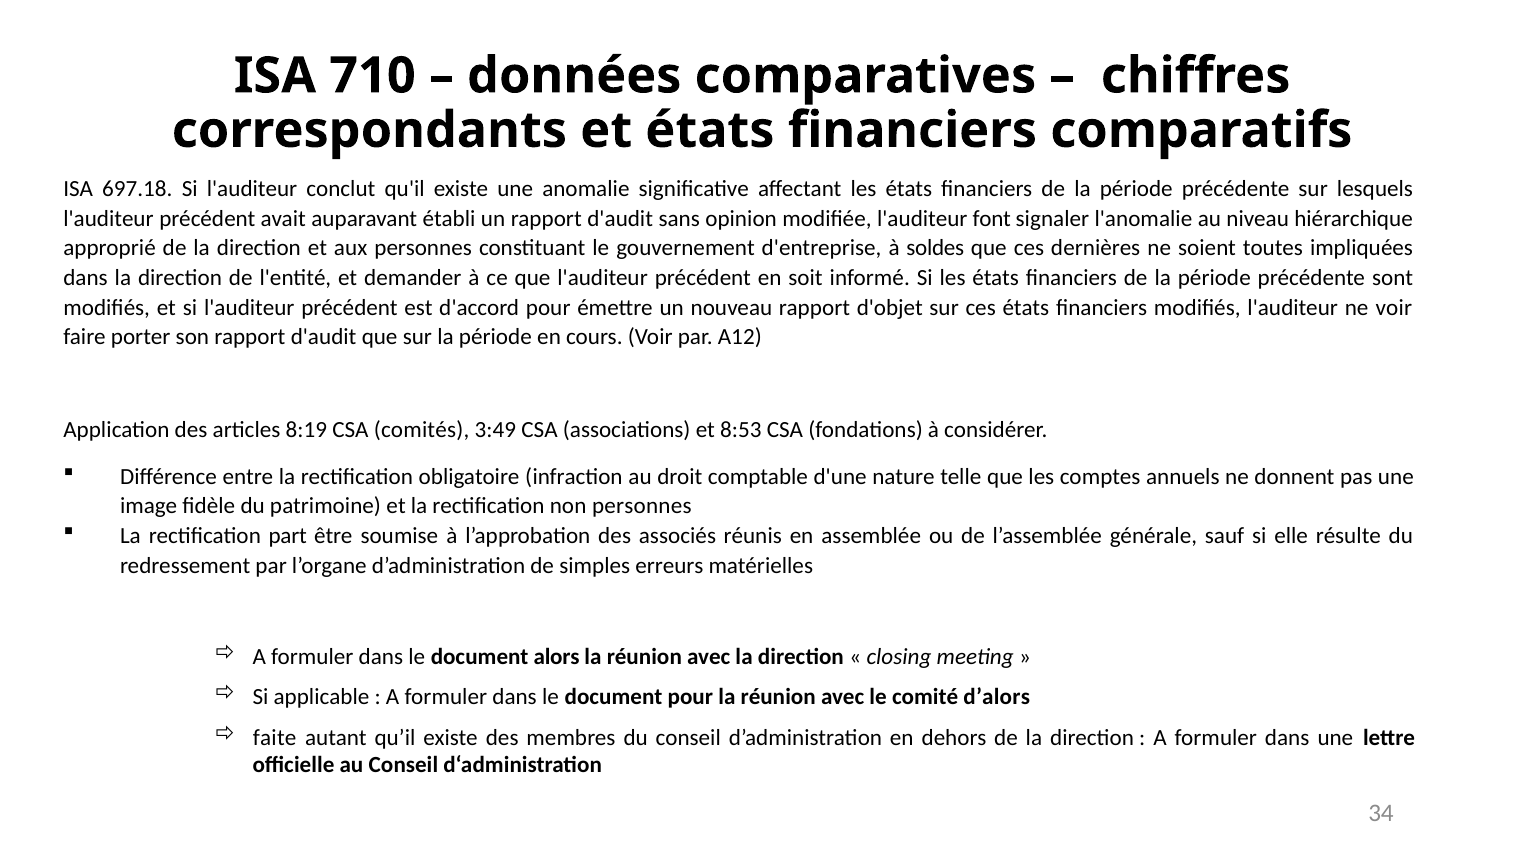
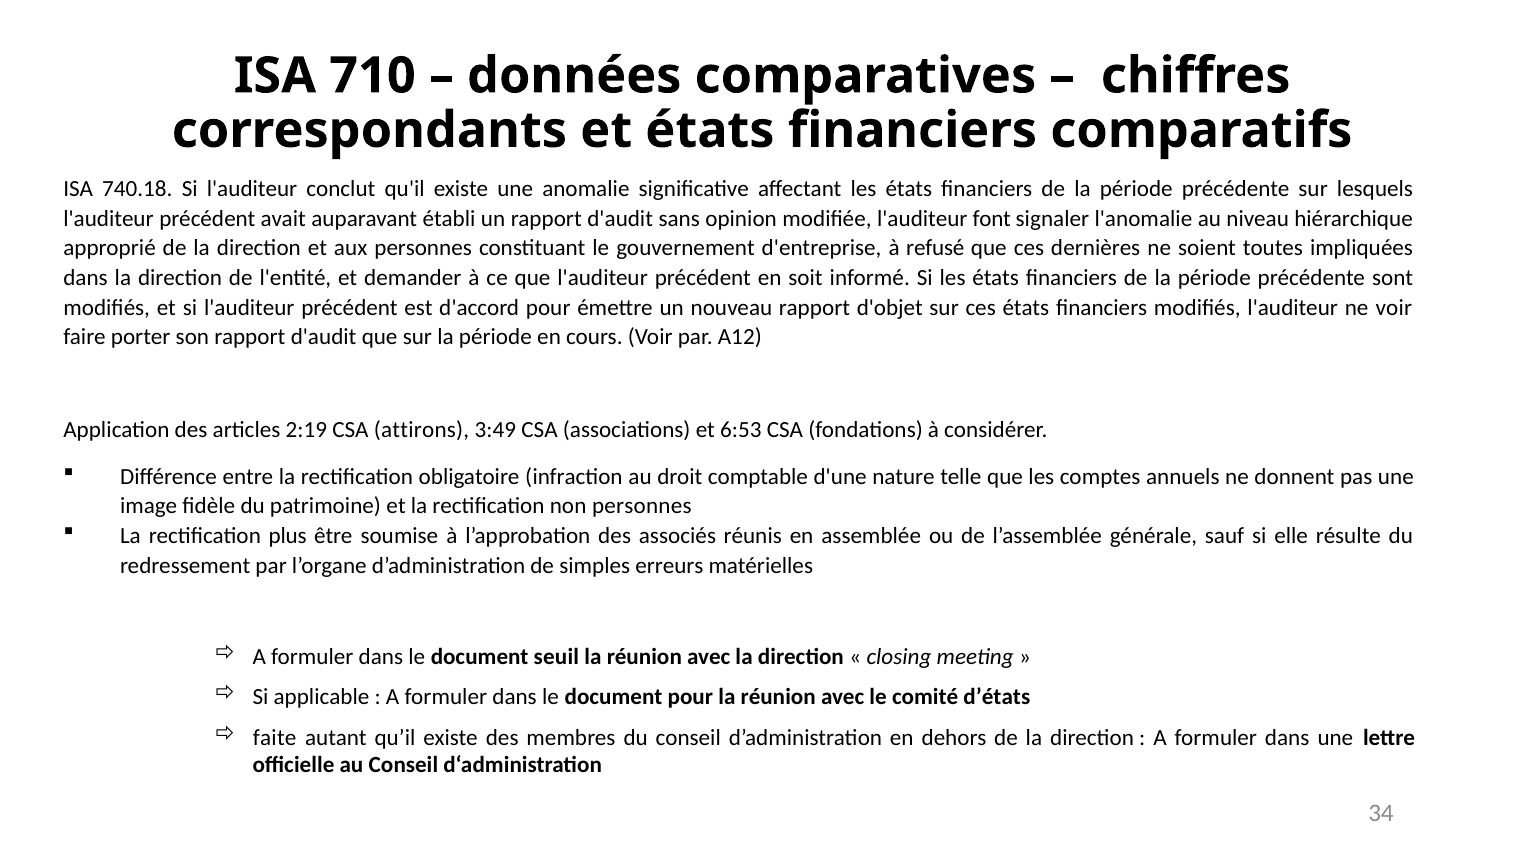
697.18: 697.18 -> 740.18
soldes: soldes -> refusé
8:19: 8:19 -> 2:19
comités: comités -> attirons
8:53: 8:53 -> 6:53
part: part -> plus
alors: alors -> seuil
d’alors: d’alors -> d’états
